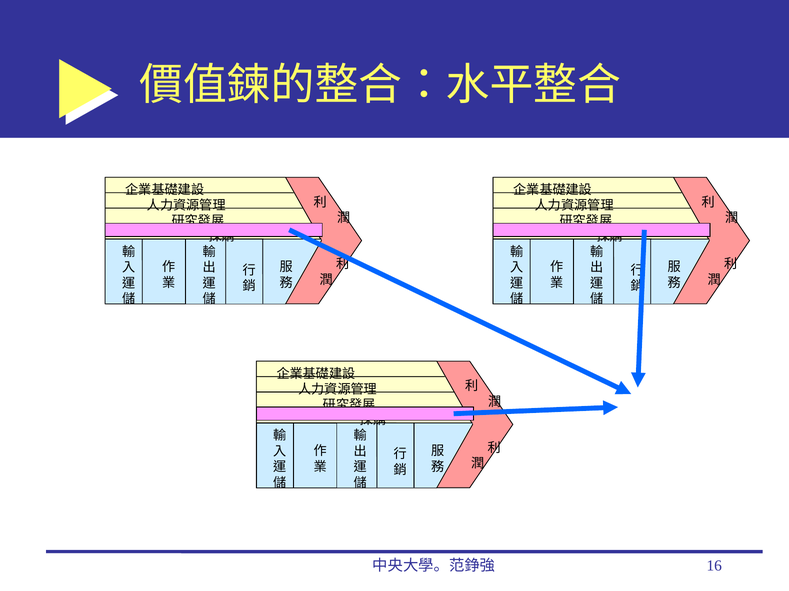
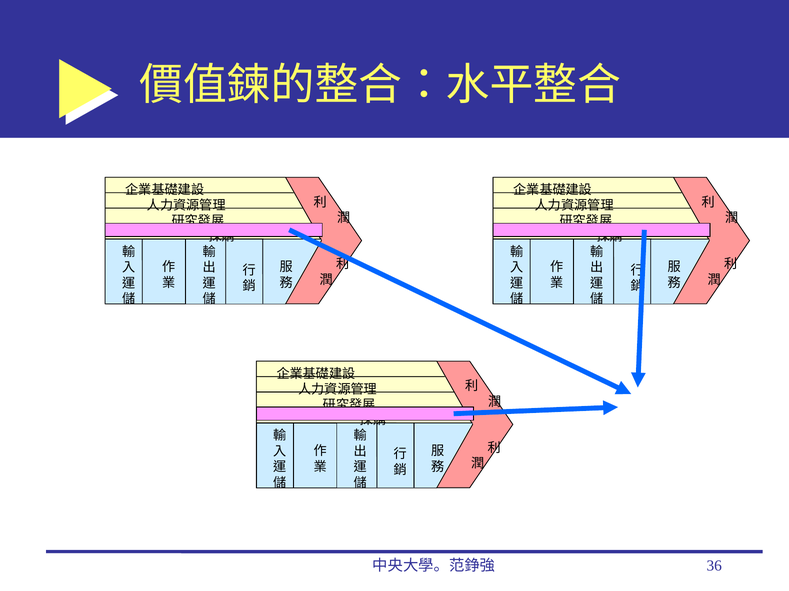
16: 16 -> 36
